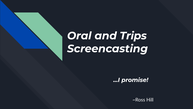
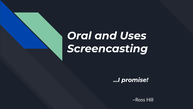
Trips: Trips -> Uses
